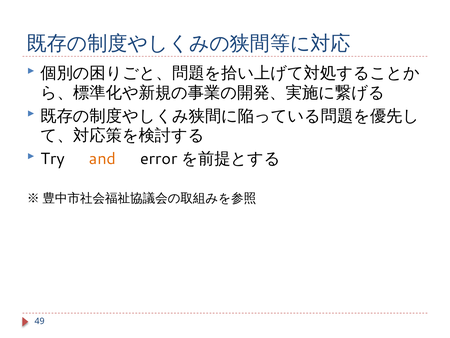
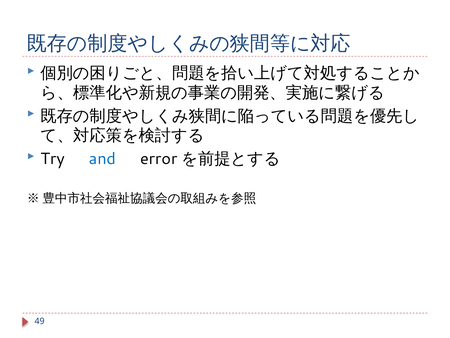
and colour: orange -> blue
